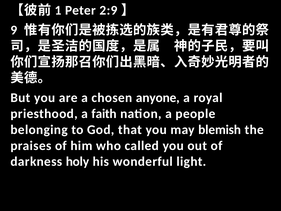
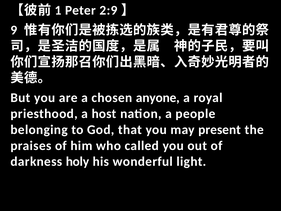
faith: faith -> host
blemish: blemish -> present
